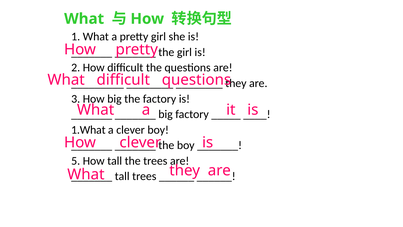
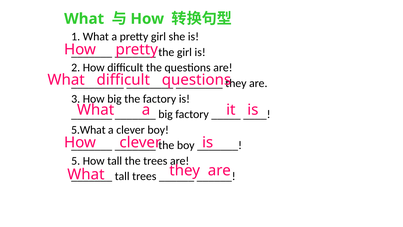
1.What: 1.What -> 5.What
